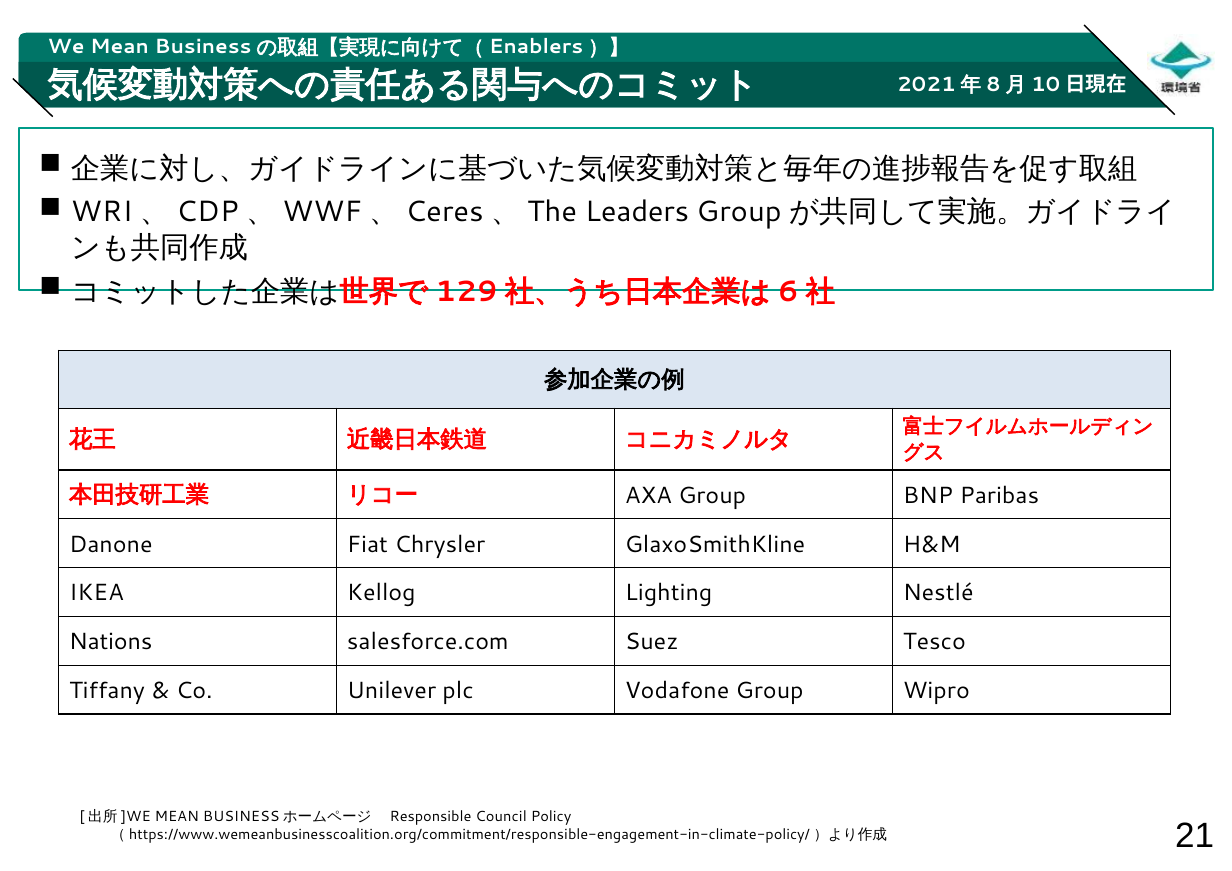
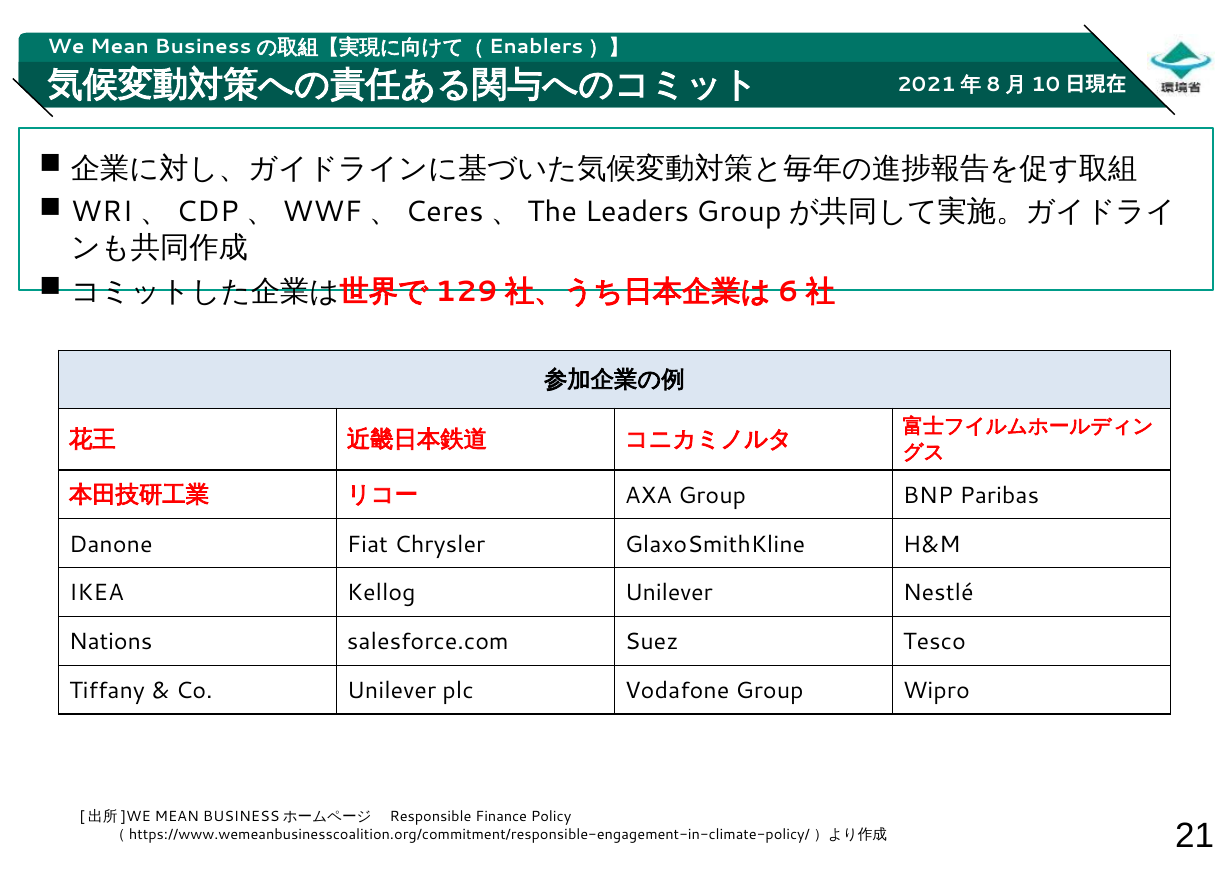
Kellog Lighting: Lighting -> Unilever
Council: Council -> Finance
